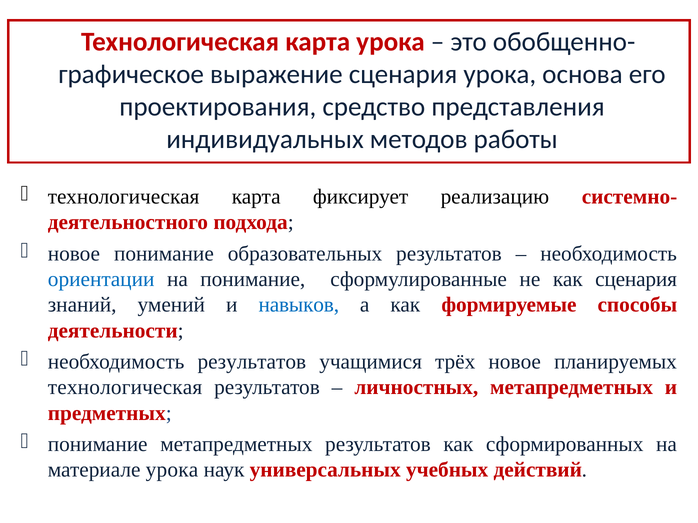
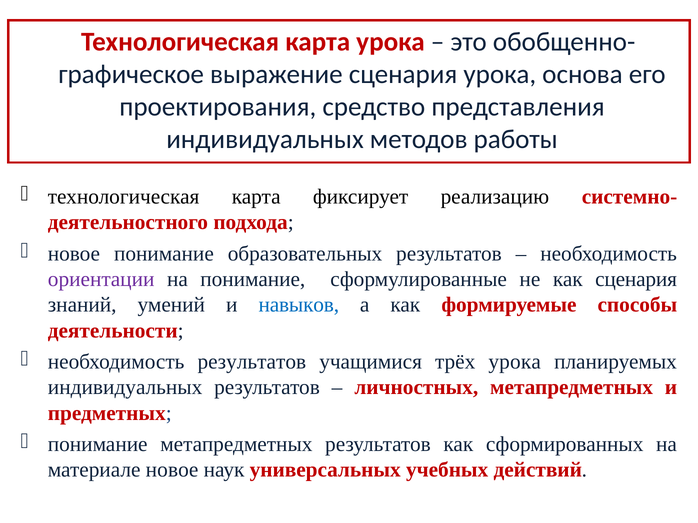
ориентации colour: blue -> purple
трёх новое: новое -> урока
технологическая at (125, 388): технологическая -> индивидуальных
материале урока: урока -> новое
